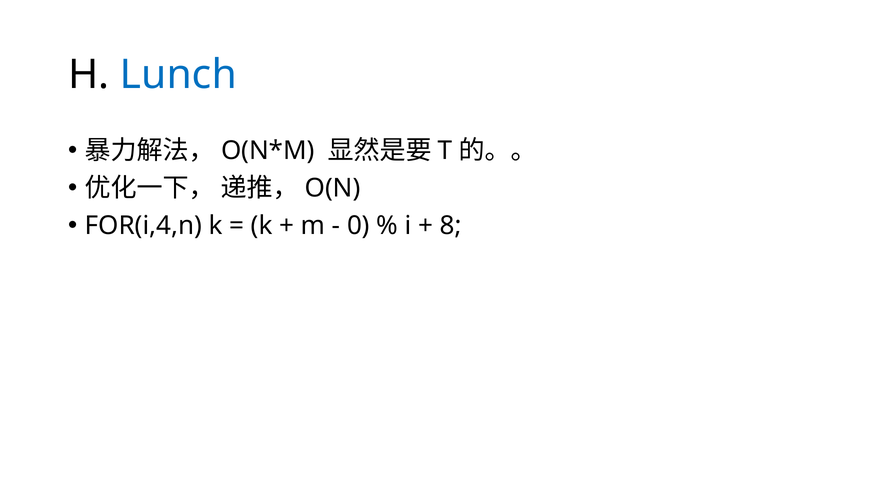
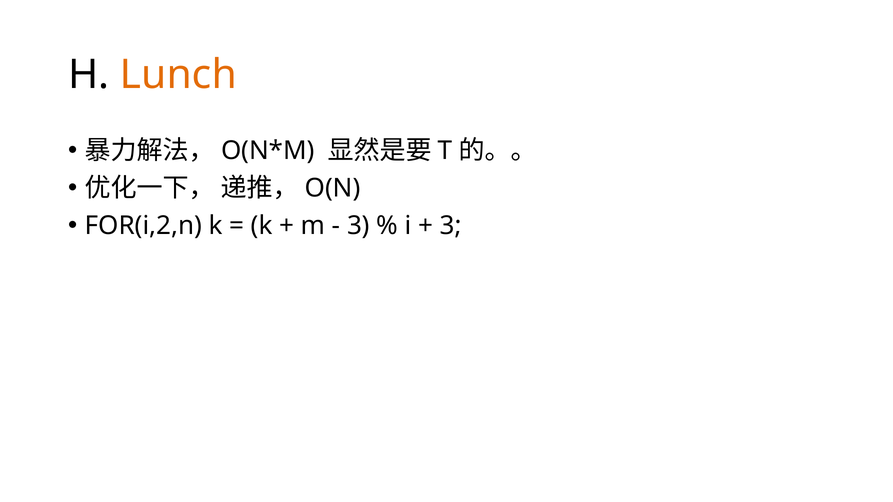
Lunch colour: blue -> orange
FOR(i,4,n: FOR(i,4,n -> FOR(i,2,n
0 at (358, 226): 0 -> 3
8 at (451, 226): 8 -> 3
